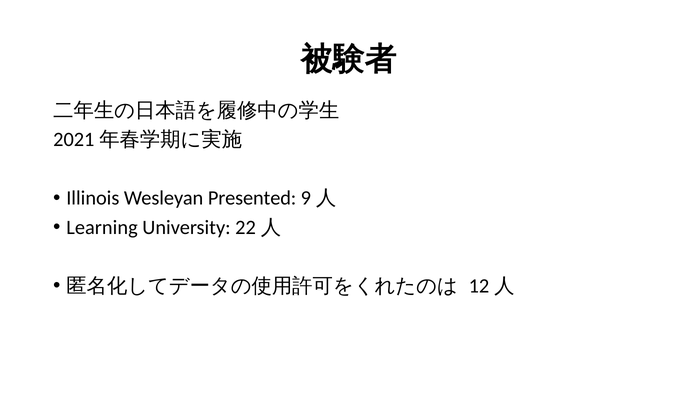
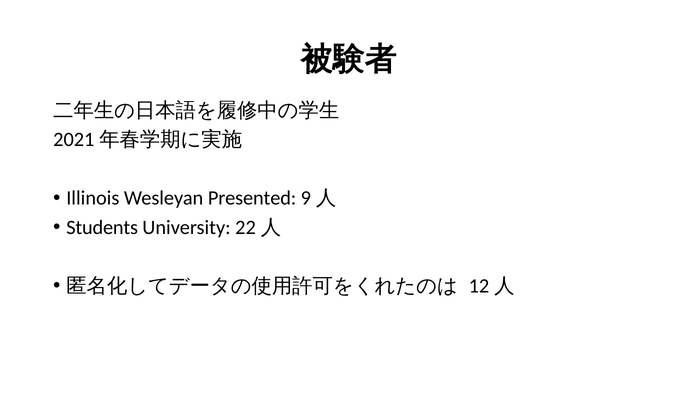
Learning: Learning -> Students
